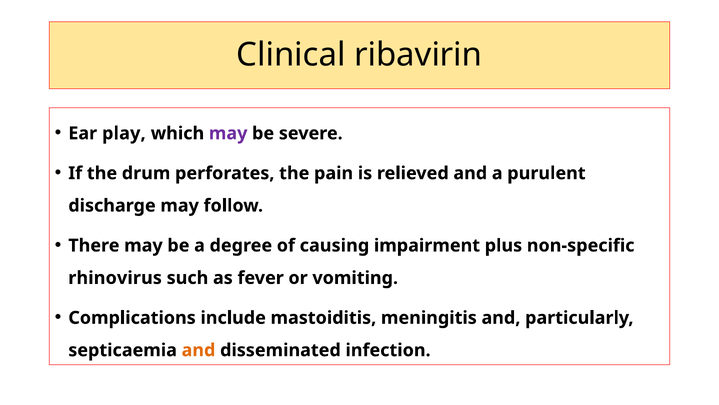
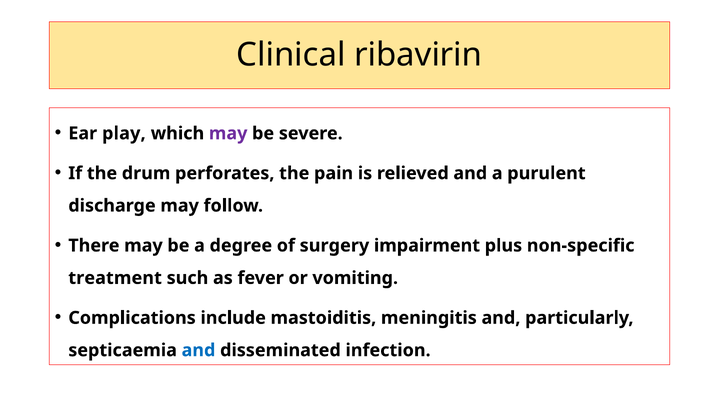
causing: causing -> surgery
rhinovirus: rhinovirus -> treatment
and at (198, 350) colour: orange -> blue
